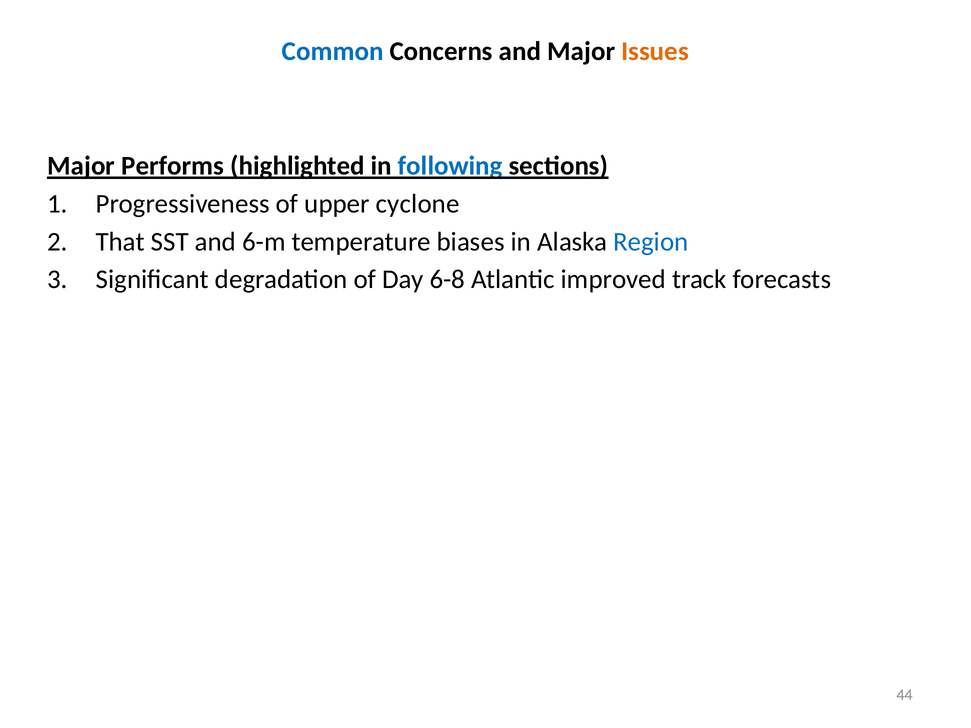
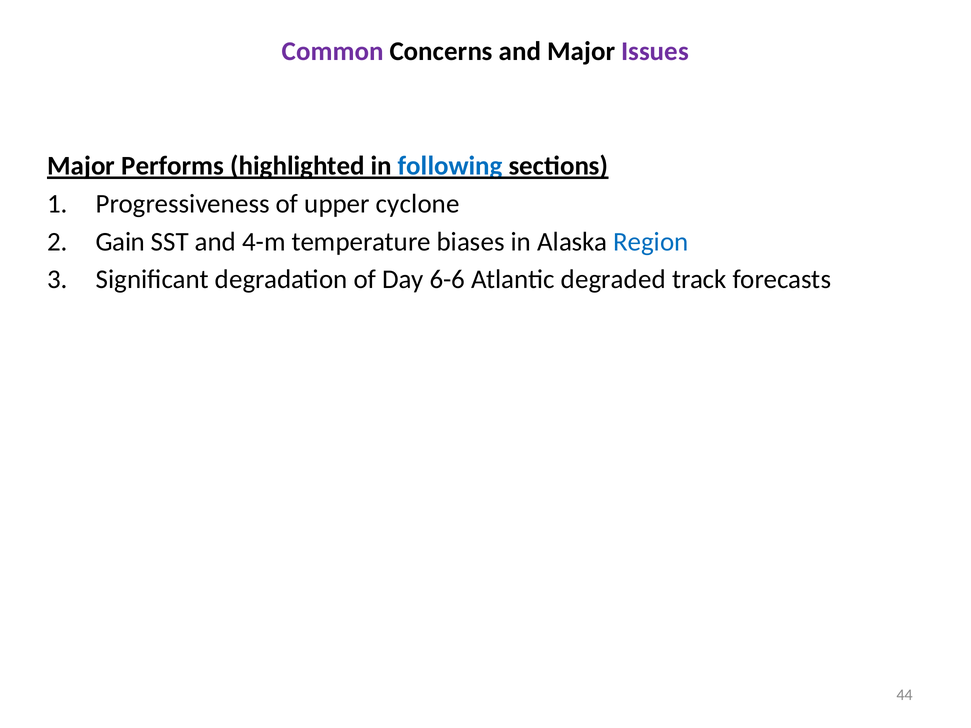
Common colour: blue -> purple
Issues colour: orange -> purple
That: That -> Gain
6-m: 6-m -> 4-m
6-8: 6-8 -> 6-6
improved: improved -> degraded
